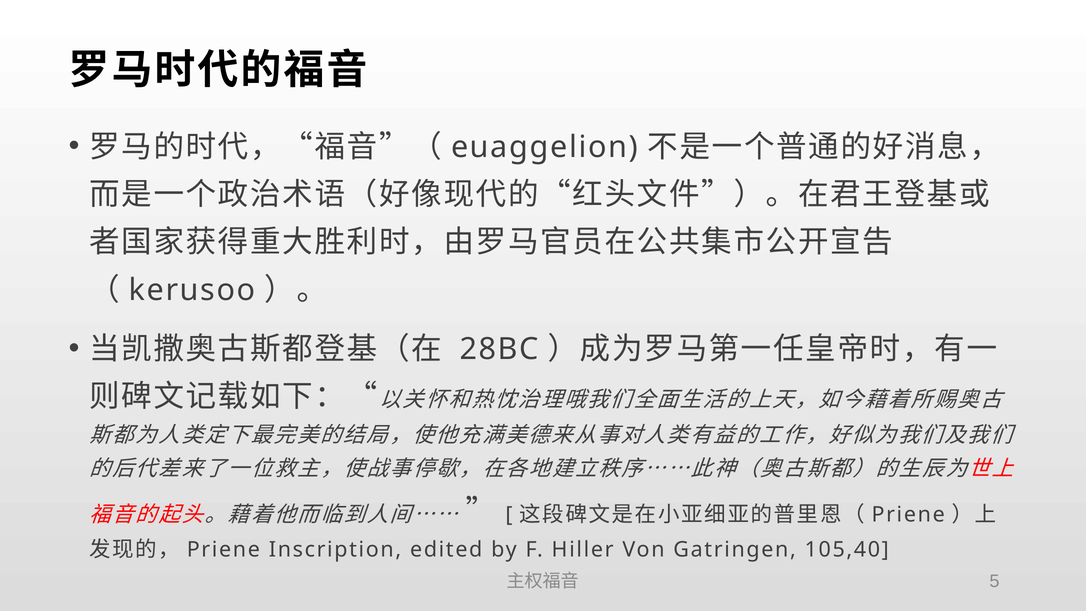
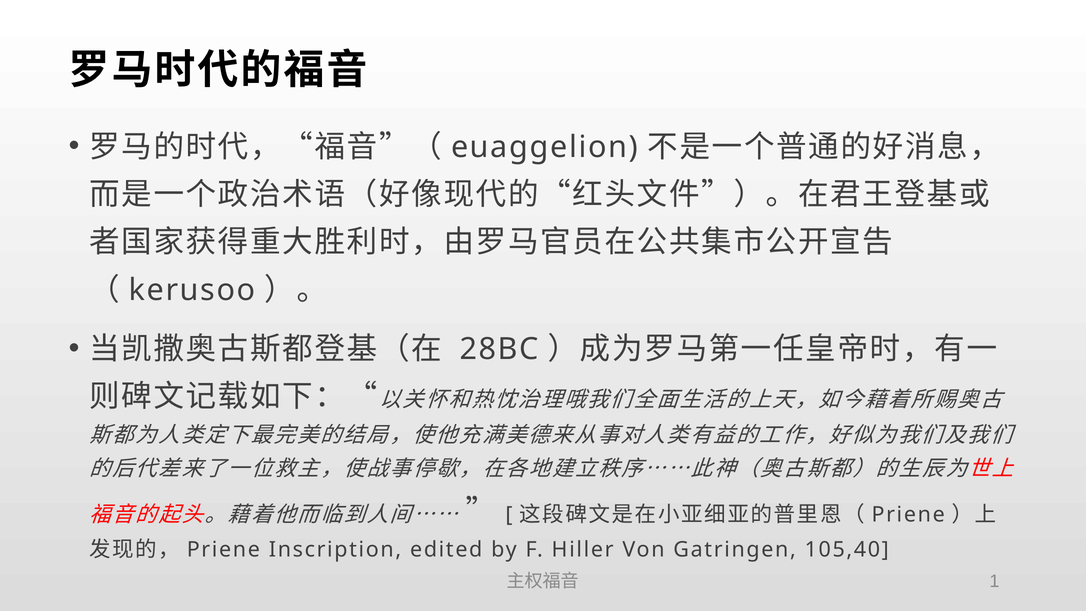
5: 5 -> 1
